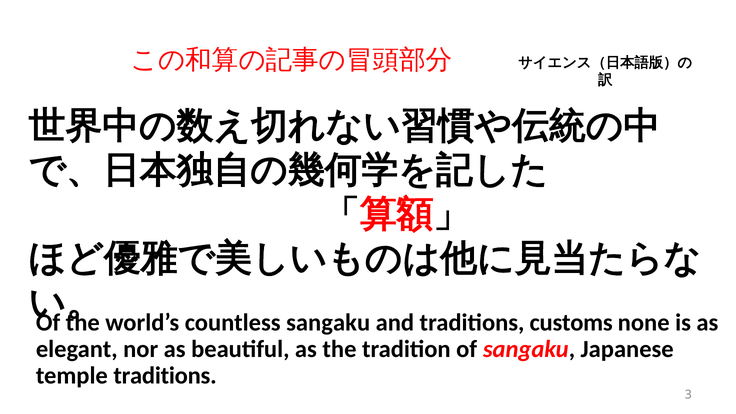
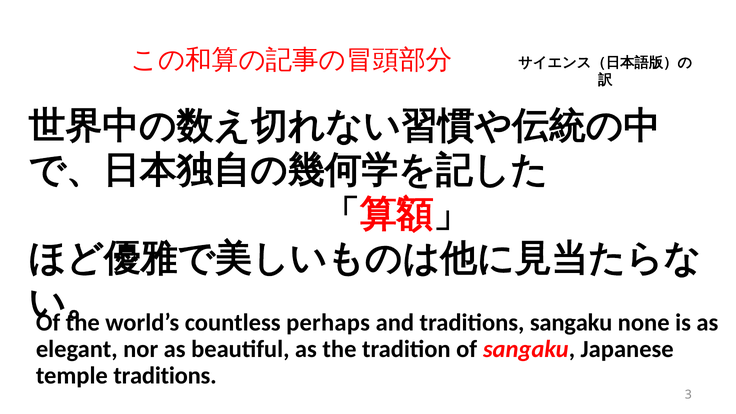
countless sangaku: sangaku -> perhaps
traditions customs: customs -> sangaku
